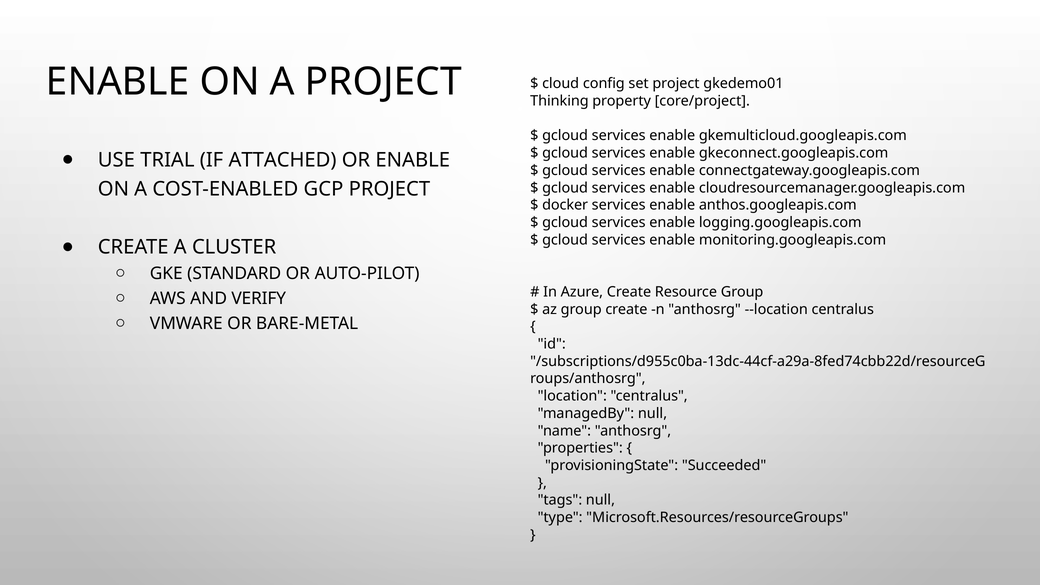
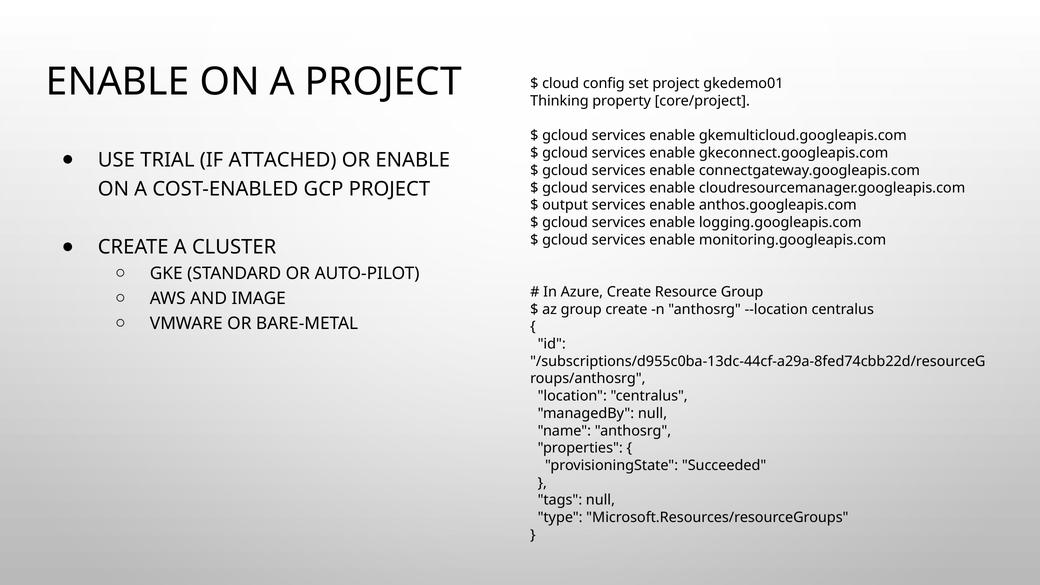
docker: docker -> output
VERIFY: VERIFY -> IMAGE
